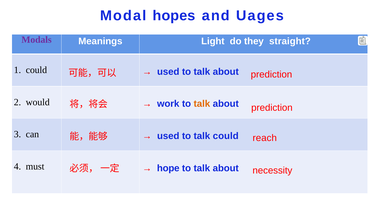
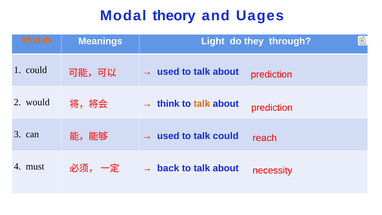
hopes: hopes -> theory
Modals colour: purple -> orange
straight: straight -> through
work: work -> think
hope: hope -> back
